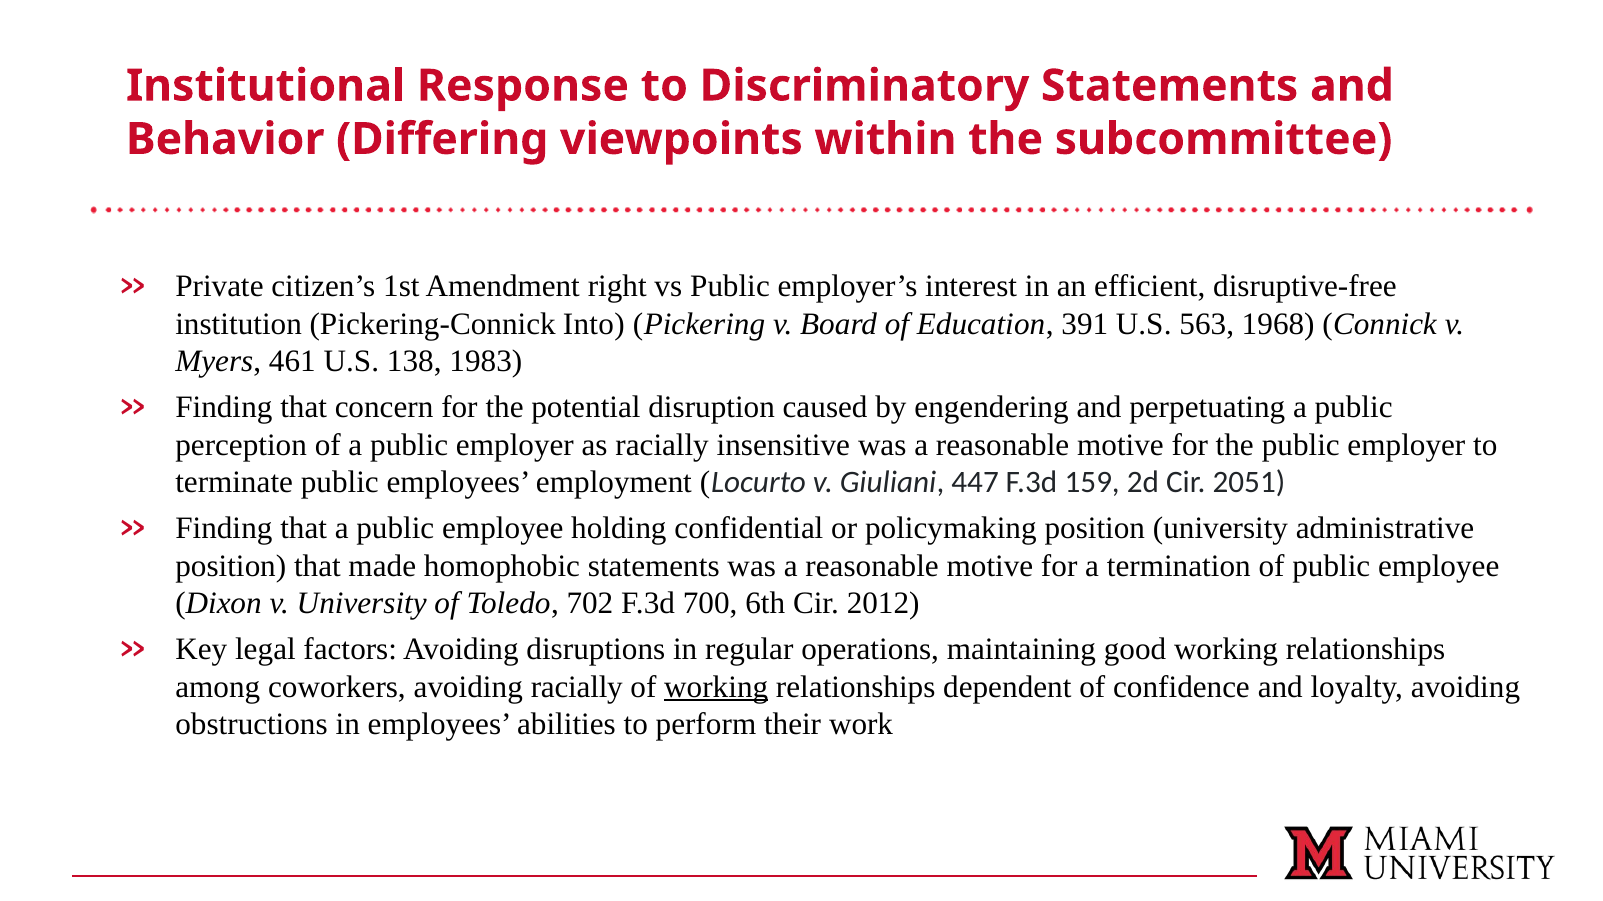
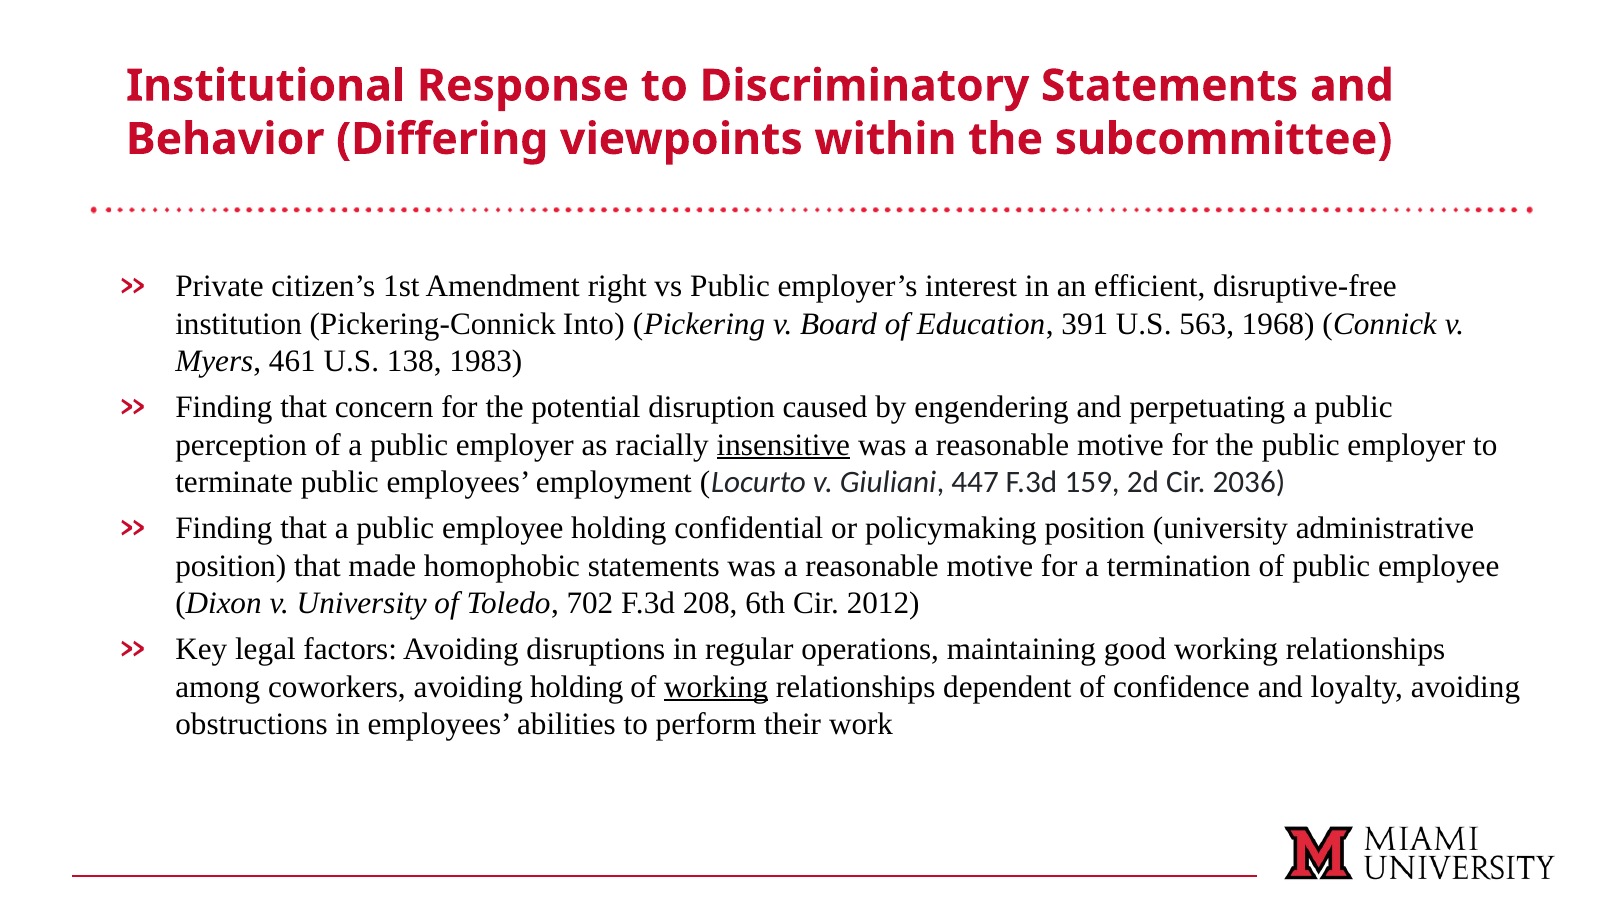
insensitive underline: none -> present
2051: 2051 -> 2036
700: 700 -> 208
avoiding racially: racially -> holding
